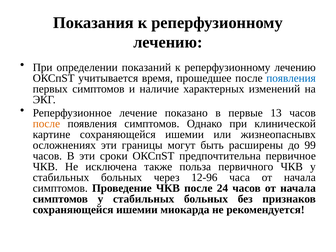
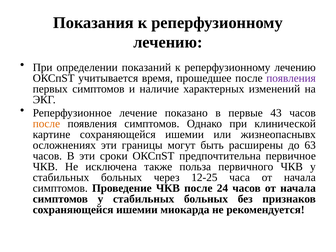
появления at (291, 78) colour: blue -> purple
13: 13 -> 43
99: 99 -> 63
12-96: 12-96 -> 12-25
